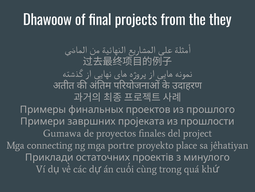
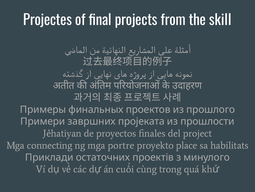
Dhawoow: Dhawoow -> Projectes
they: they -> skill
Gumawa: Gumawa -> Jêhatiyan
jêhatiyan: jêhatiyan -> habilitats
